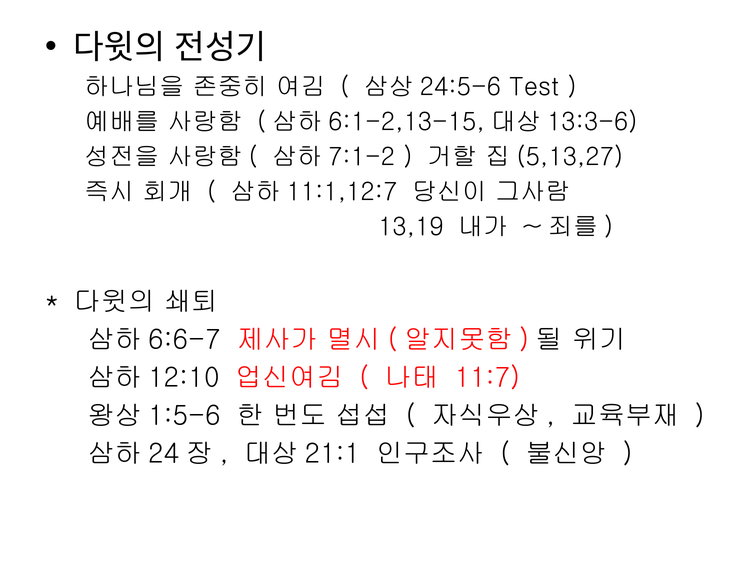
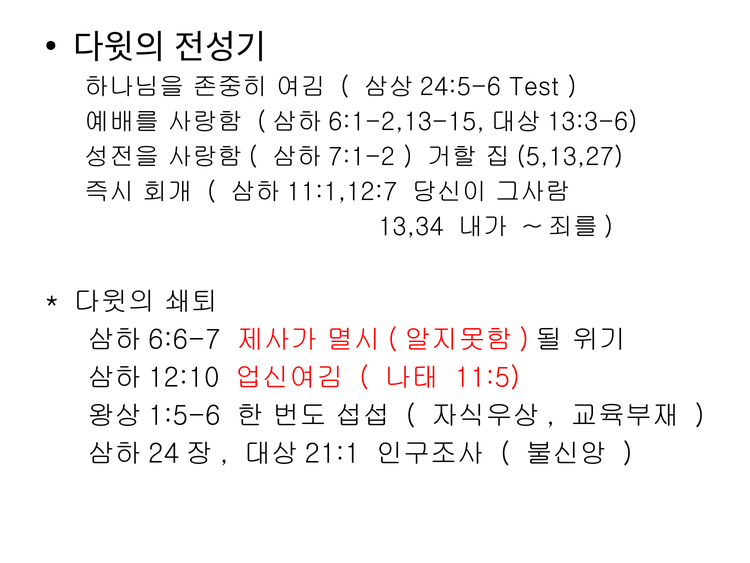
13,19: 13,19 -> 13,34
11:7: 11:7 -> 11:5
